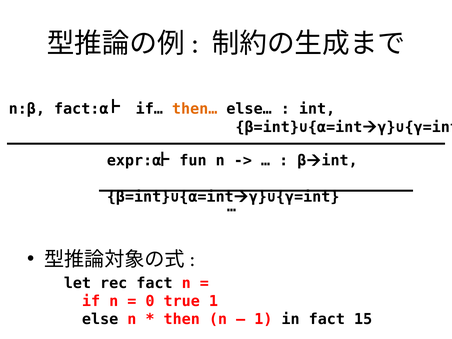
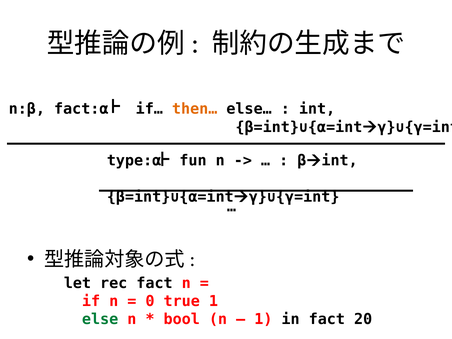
expr:α: expr:α -> type:α
else colour: black -> green
then: then -> bool
15: 15 -> 20
